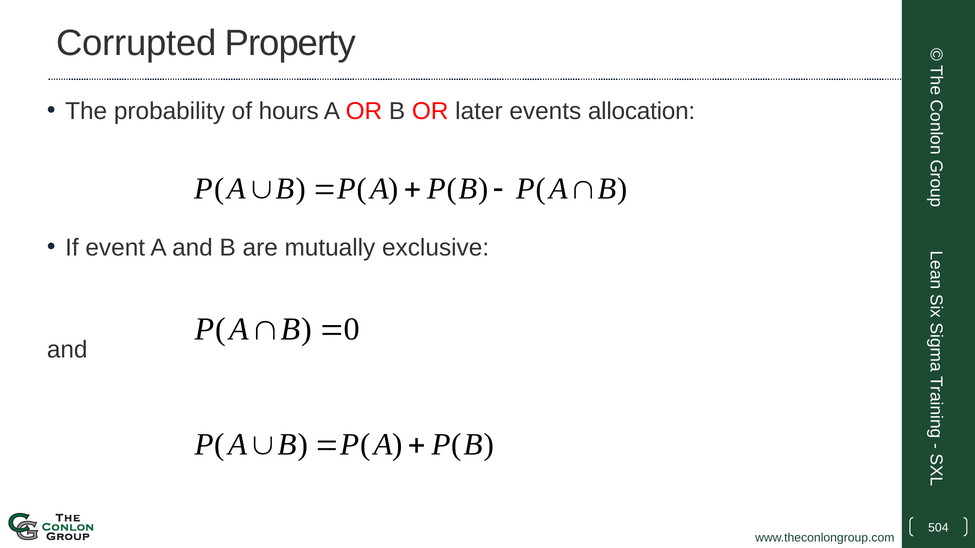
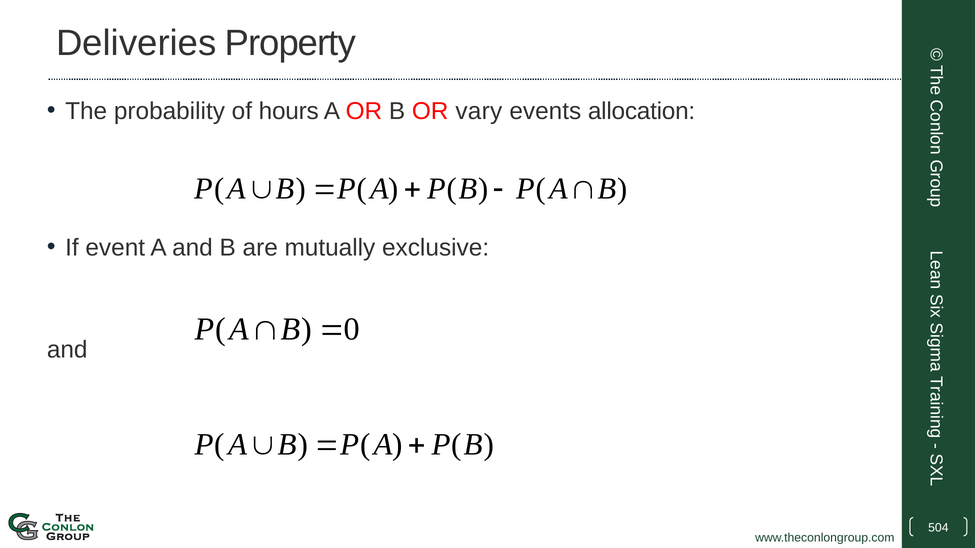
Corrupted: Corrupted -> Deliveries
later: later -> vary
